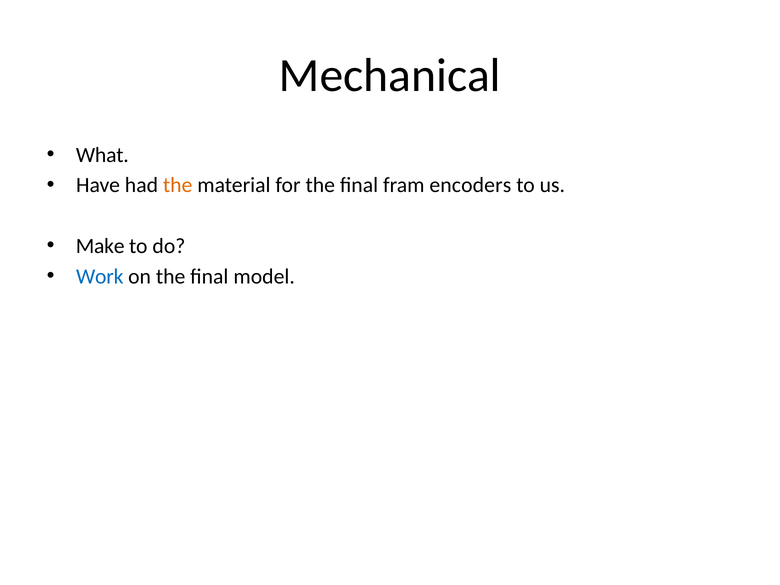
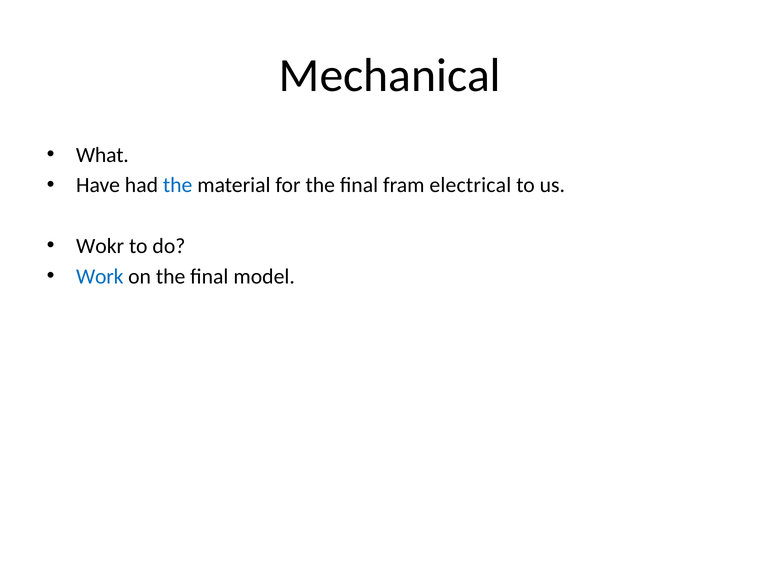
the at (178, 185) colour: orange -> blue
encoders: encoders -> electrical
Make: Make -> Wokr
